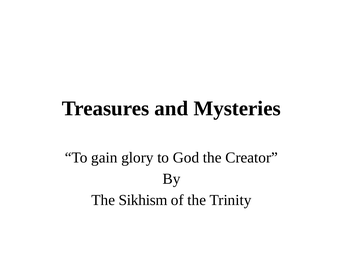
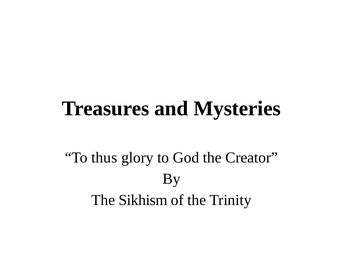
gain: gain -> thus
